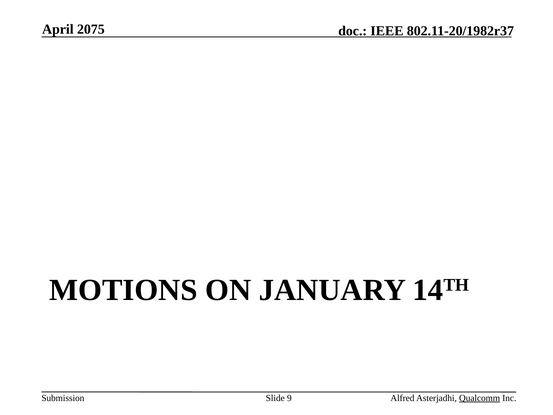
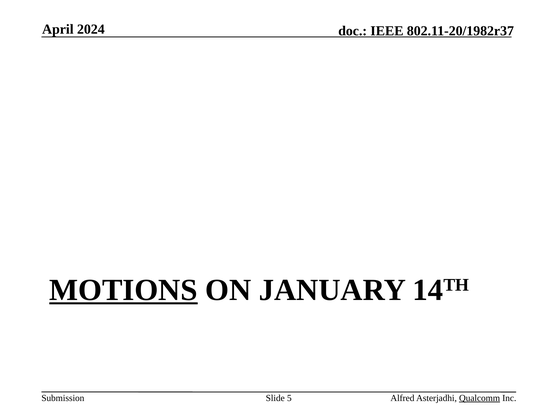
2075: 2075 -> 2024
MOTIONS underline: none -> present
9: 9 -> 5
